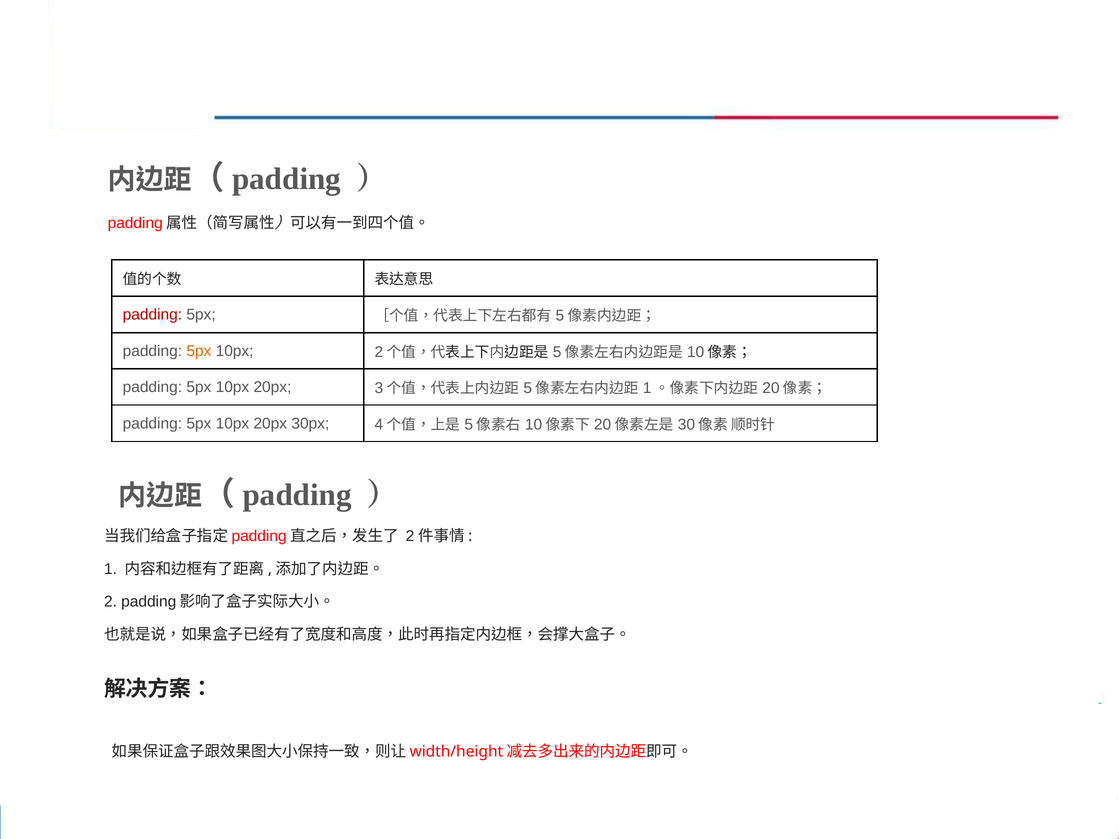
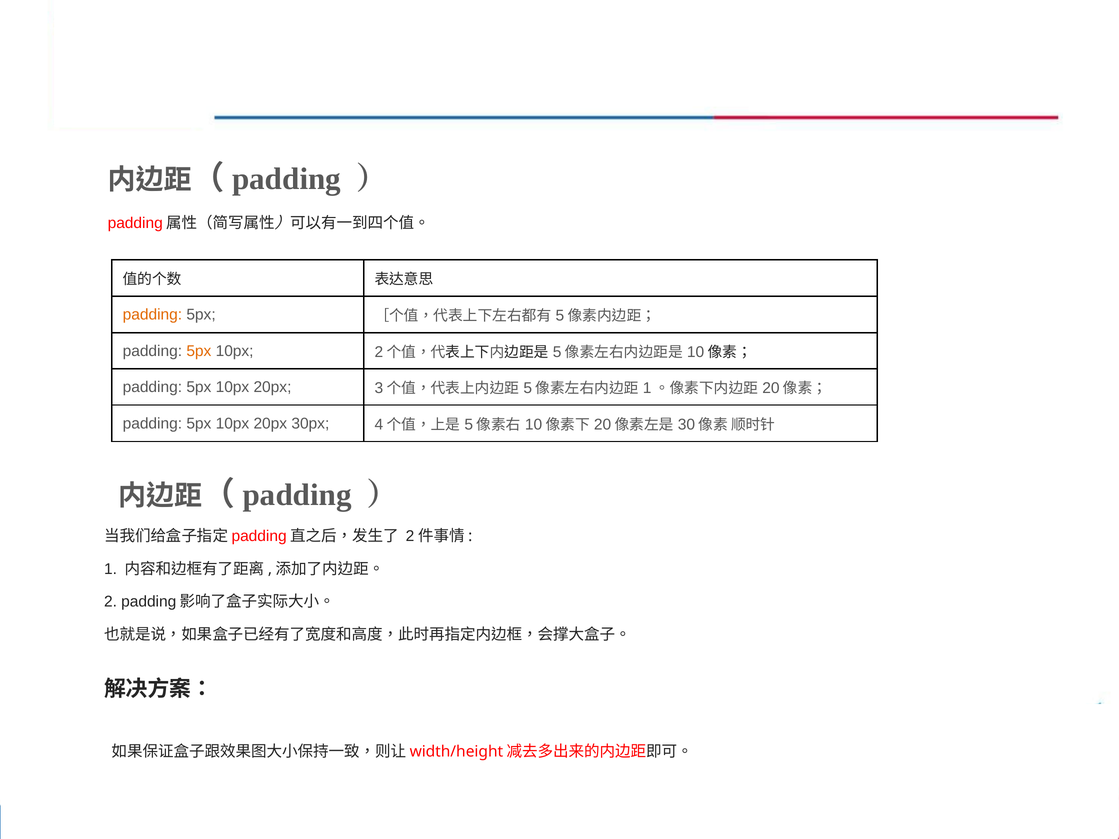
padding at (152, 315) colour: red -> orange
